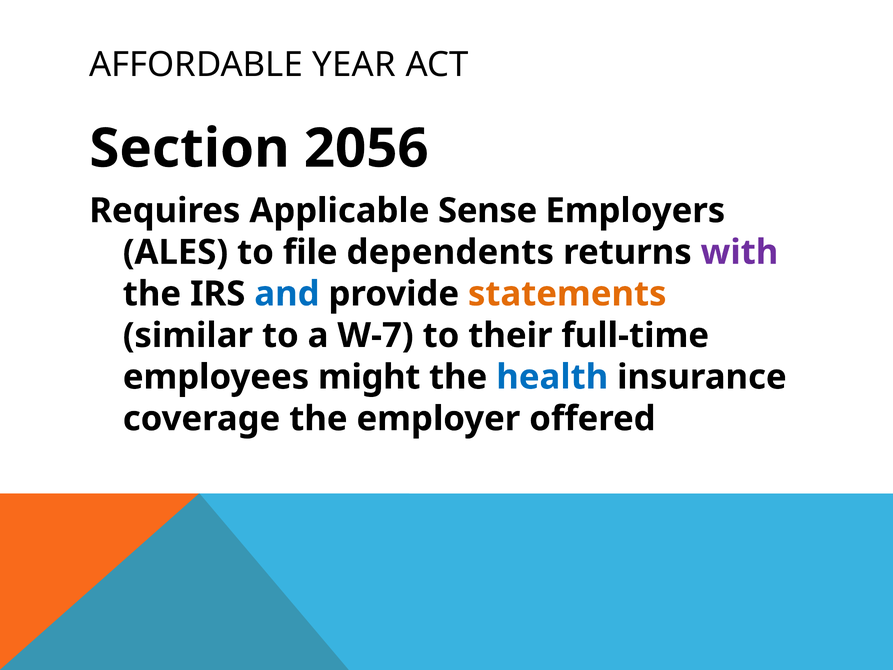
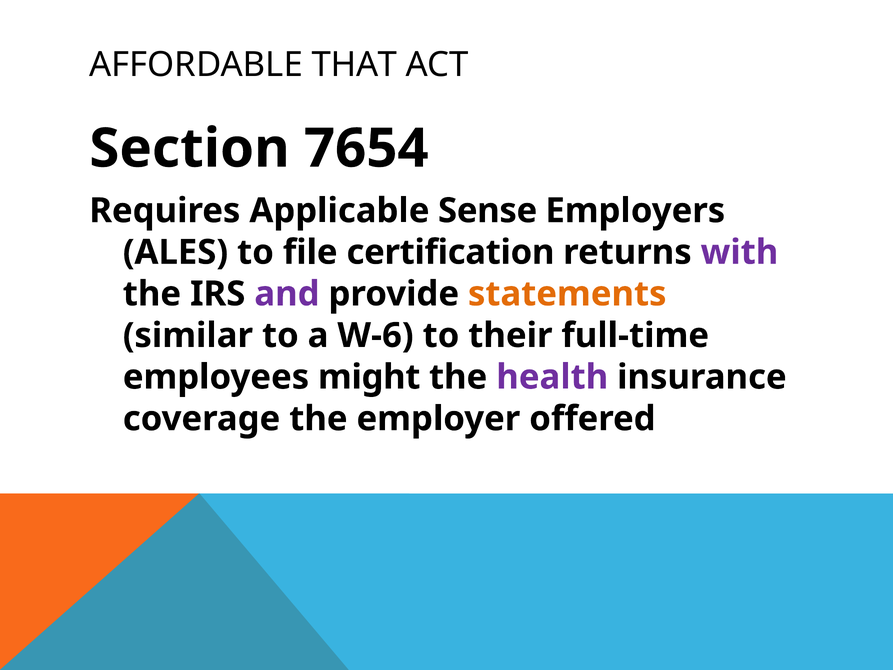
YEAR: YEAR -> THAT
2056: 2056 -> 7654
dependents: dependents -> certification
and colour: blue -> purple
W-7: W-7 -> W-6
health colour: blue -> purple
